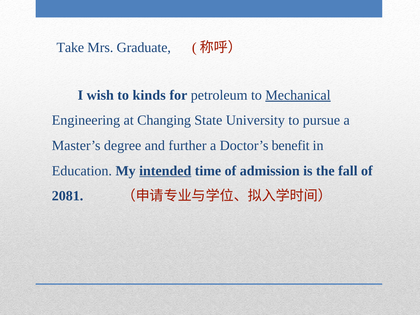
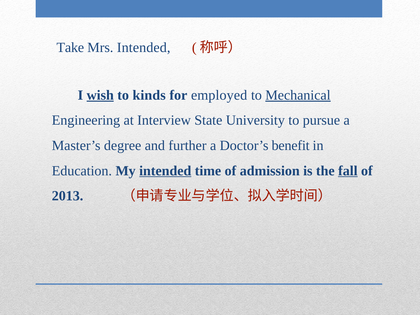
Mrs Graduate: Graduate -> Intended
wish underline: none -> present
petroleum: petroleum -> employed
Changing: Changing -> Interview
fall underline: none -> present
2081: 2081 -> 2013
